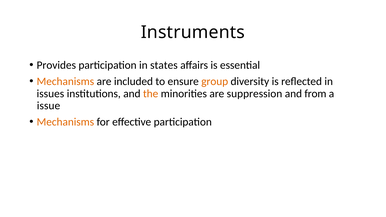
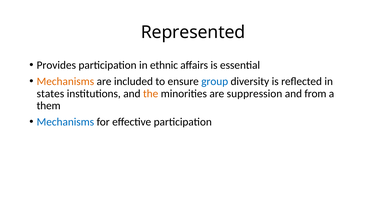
Instruments: Instruments -> Represented
states: states -> ethnic
group colour: orange -> blue
issues: issues -> states
issue: issue -> them
Mechanisms at (65, 122) colour: orange -> blue
